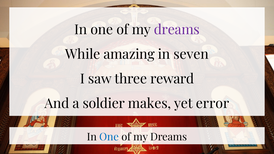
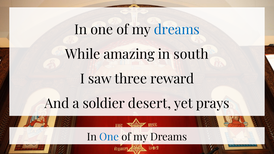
dreams at (177, 30) colour: purple -> blue
seven: seven -> south
makes: makes -> desert
error: error -> prays
